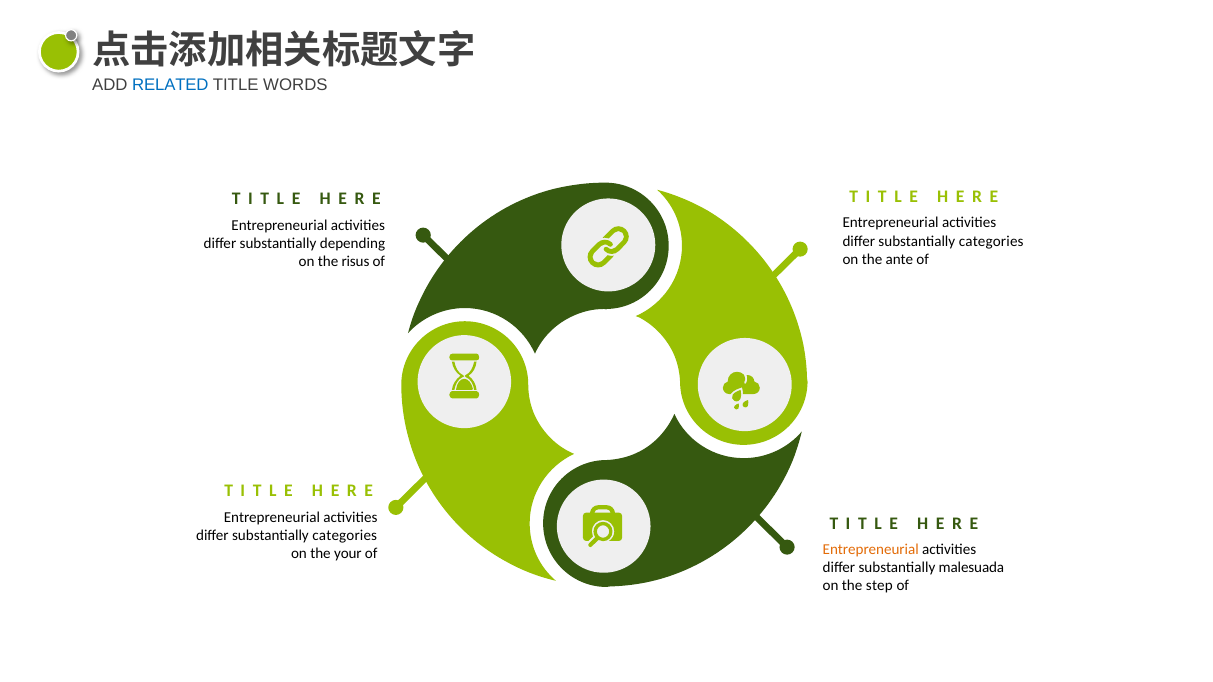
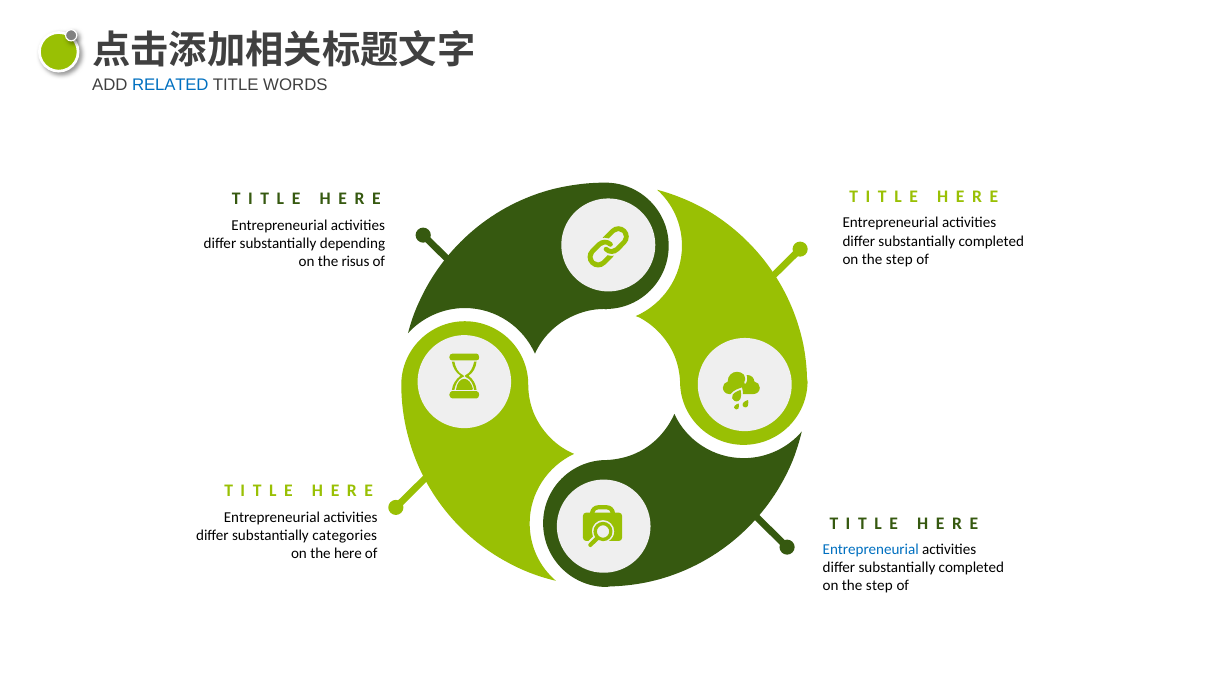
categories at (991, 241): categories -> completed
ante at (899, 259): ante -> step
Entrepreneurial at (871, 550) colour: orange -> blue
your: your -> here
malesuada at (971, 568): malesuada -> completed
